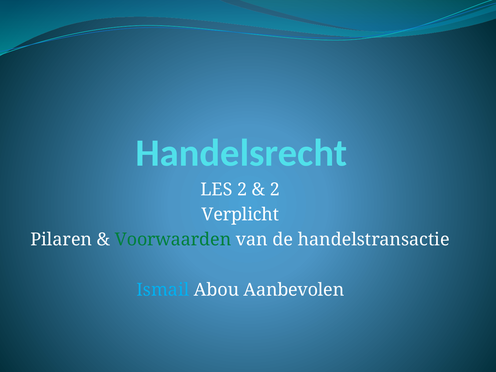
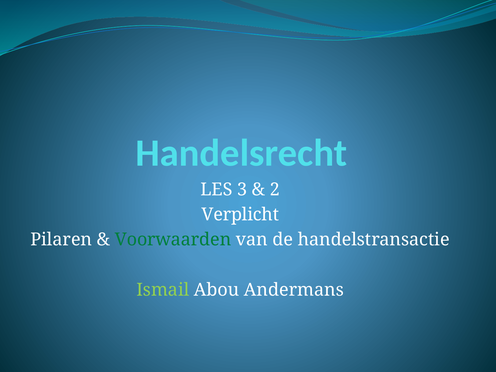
LES 2: 2 -> 3
Ismail colour: light blue -> light green
Aanbevolen: Aanbevolen -> Andermans
